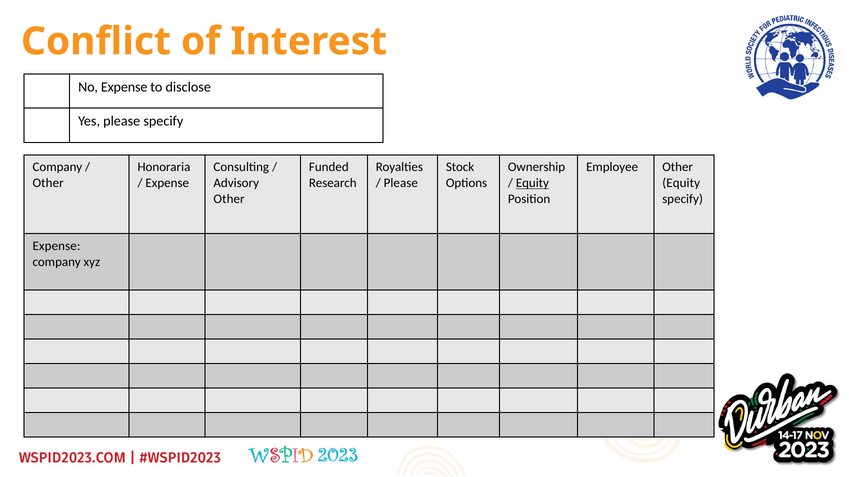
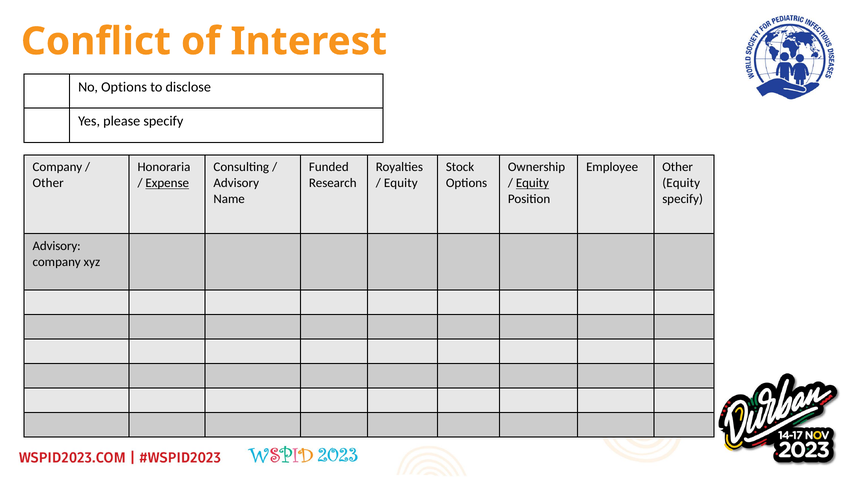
No Expense: Expense -> Options
Expense at (167, 183) underline: none -> present
Please at (401, 183): Please -> Equity
Other at (229, 199): Other -> Name
Expense at (56, 246): Expense -> Advisory
